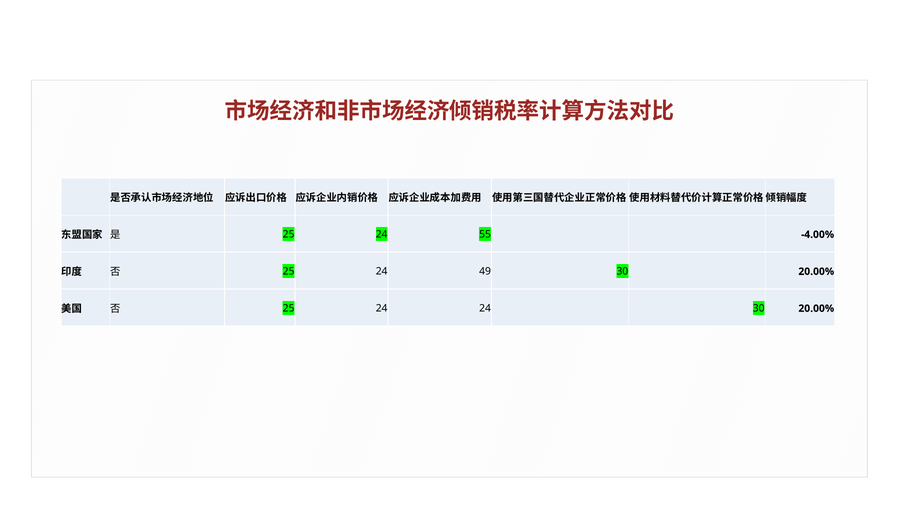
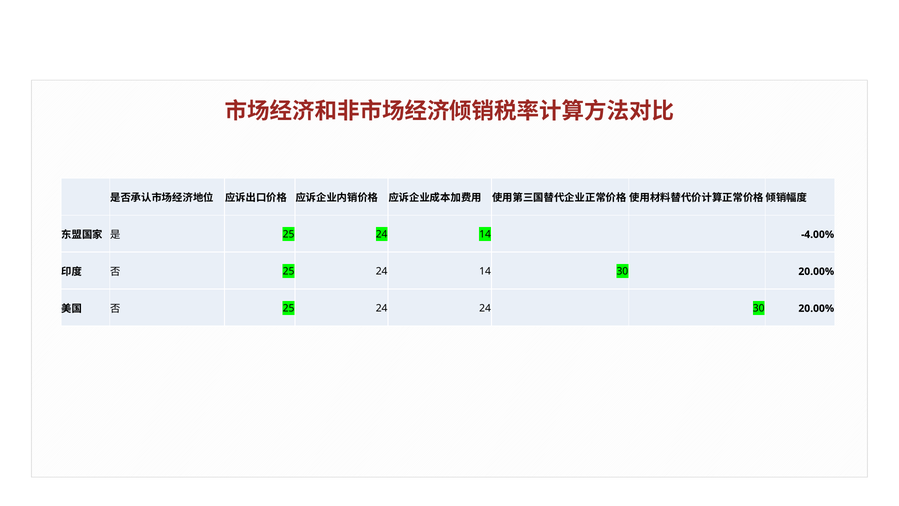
55 at (485, 234): 55 -> 14
49 at (485, 271): 49 -> 14
